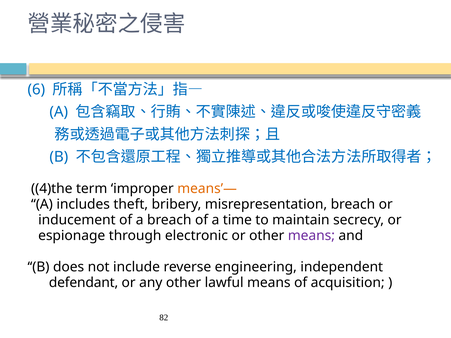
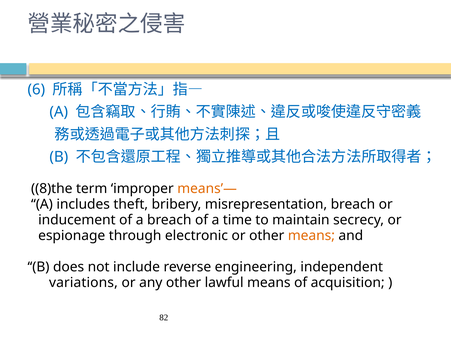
4)the: 4)the -> 8)the
means at (311, 236) colour: purple -> orange
defendant: defendant -> variations
